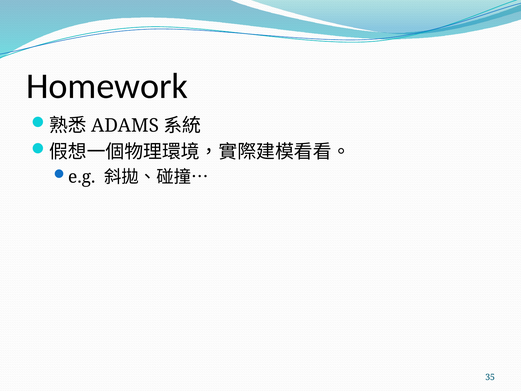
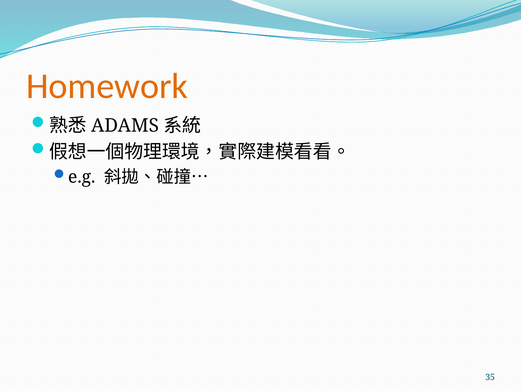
Homework colour: black -> orange
